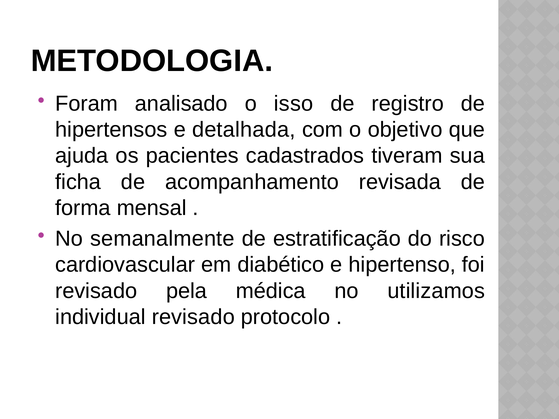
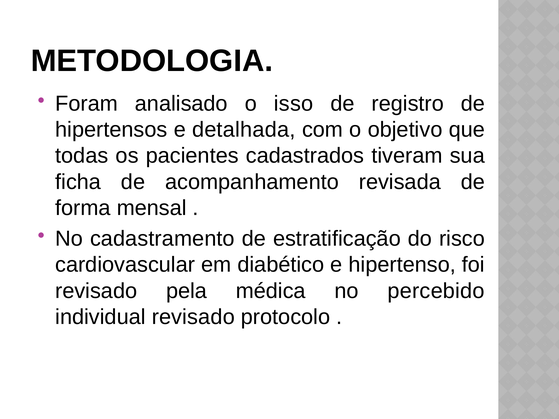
ajuda: ajuda -> todas
semanalmente: semanalmente -> cadastramento
utilizamos: utilizamos -> percebido
